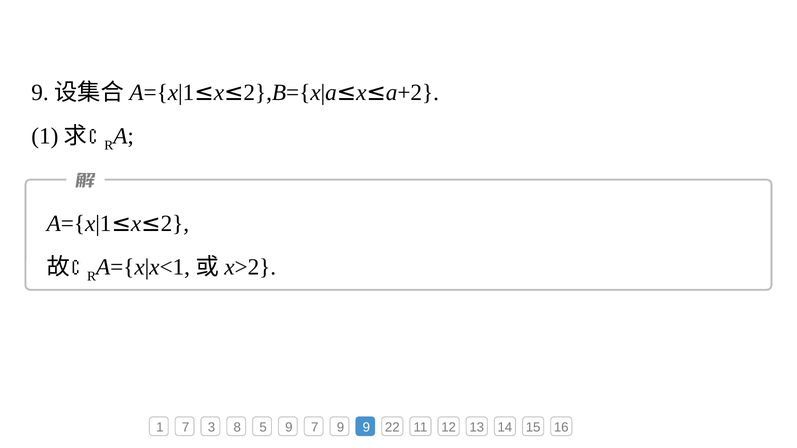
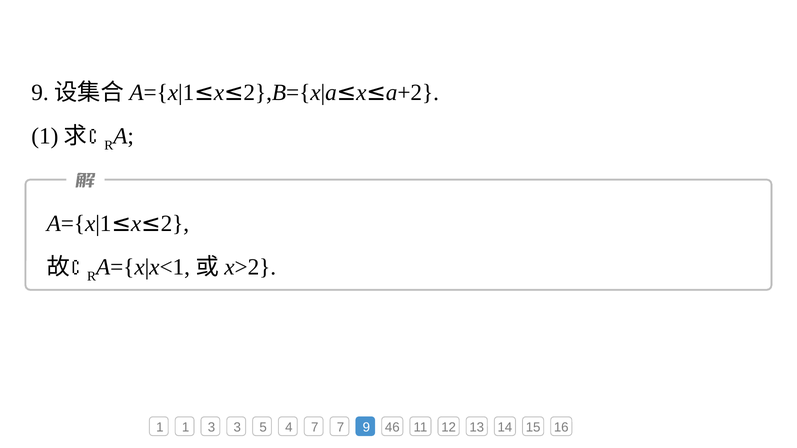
1 7: 7 -> 1
3 8: 8 -> 3
5 9: 9 -> 4
7 9: 9 -> 7
22: 22 -> 46
